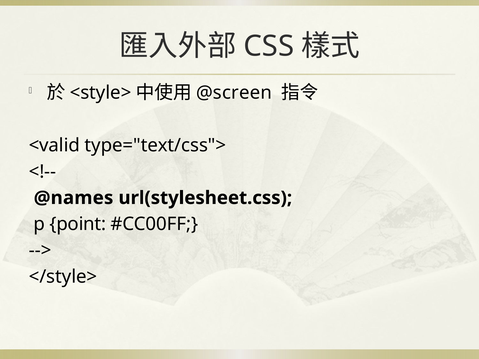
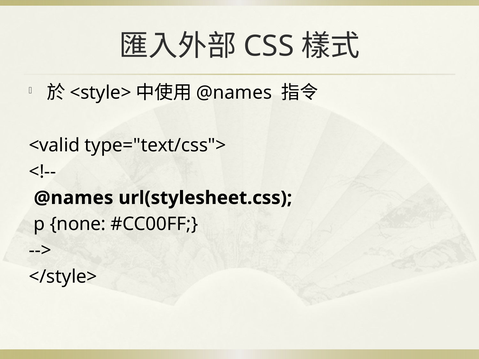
@screen at (234, 93): @screen -> @names
point: point -> none
